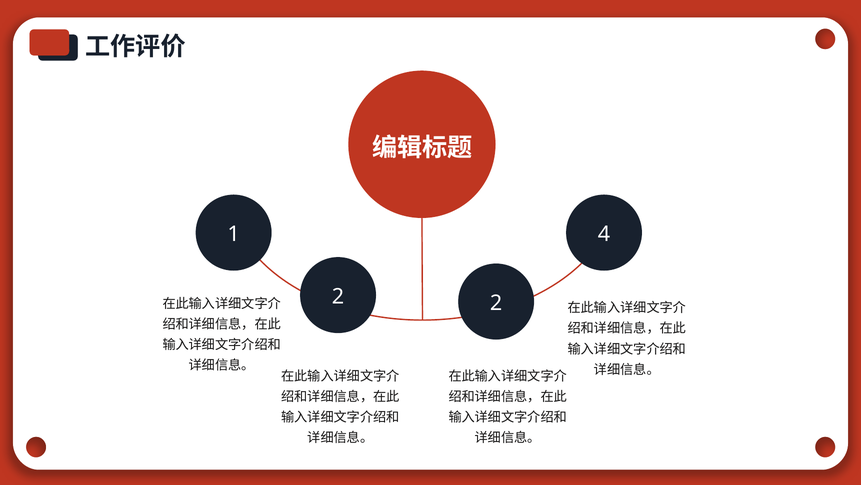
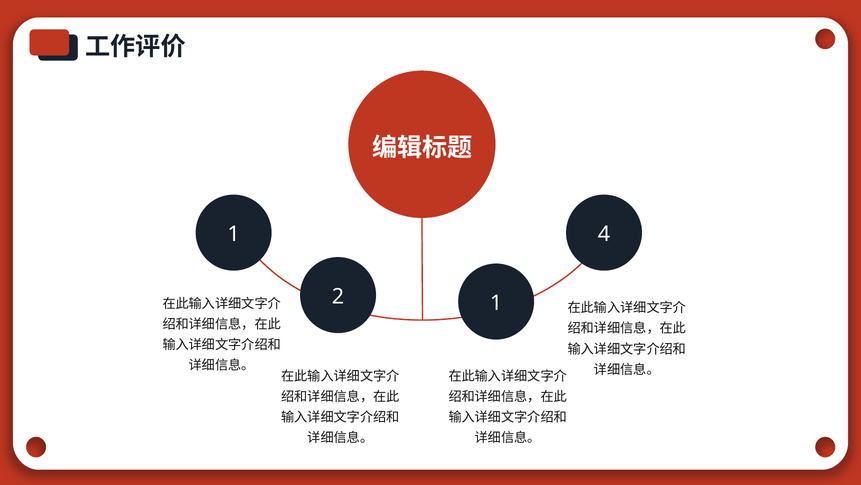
2 2: 2 -> 1
